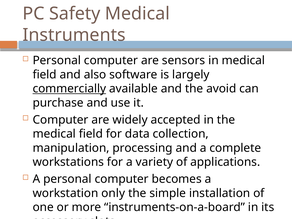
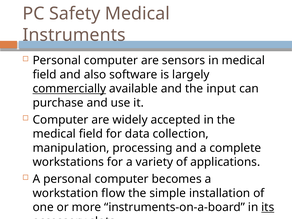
avoid: avoid -> input
only: only -> flow
its underline: none -> present
